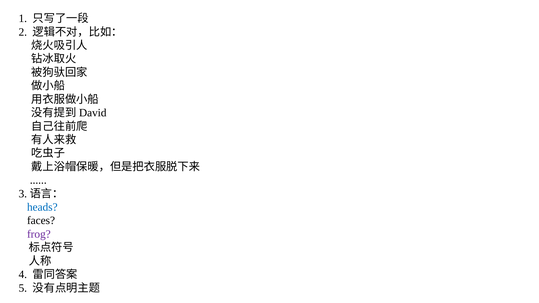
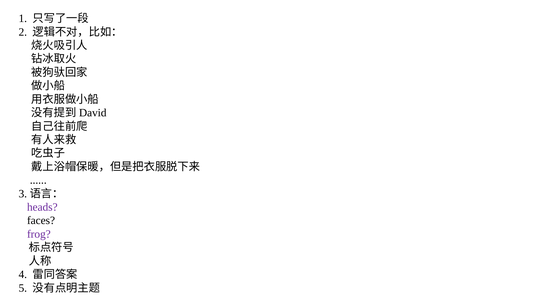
heads colour: blue -> purple
